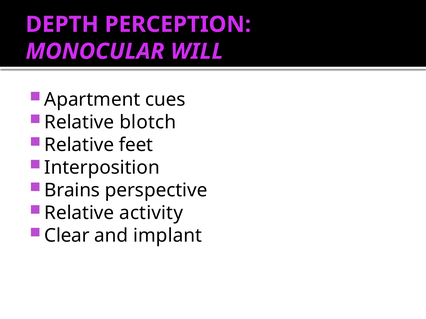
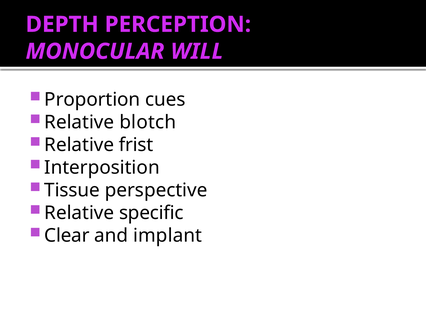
Apartment: Apartment -> Proportion
feet: feet -> frist
Brains: Brains -> Tissue
activity: activity -> specific
